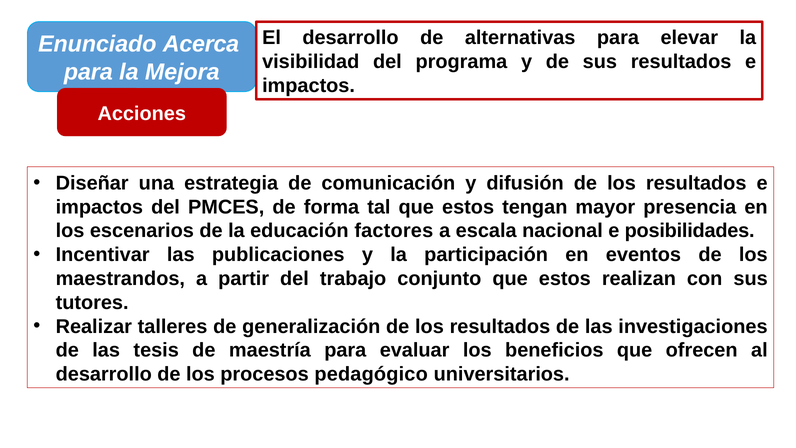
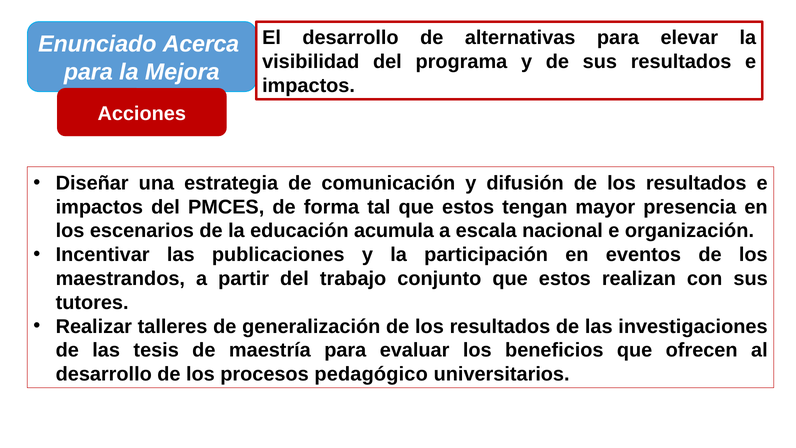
factores: factores -> acumula
posibilidades: posibilidades -> organización
